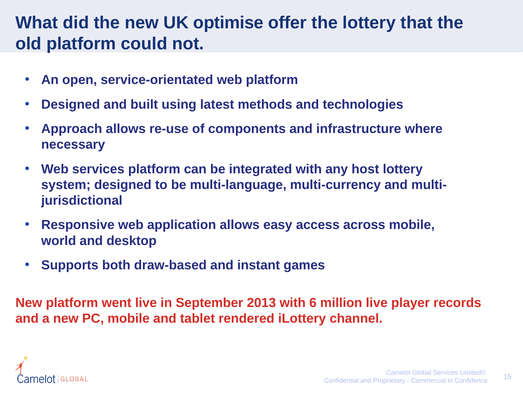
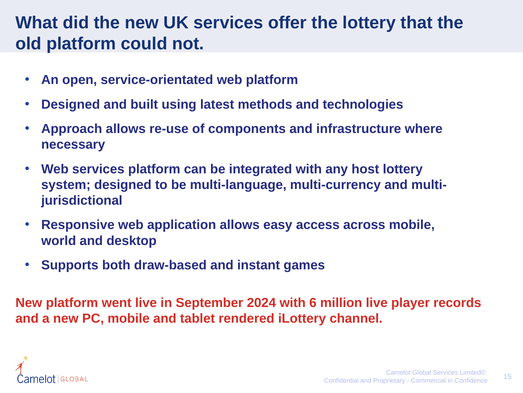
UK optimise: optimise -> services
2013: 2013 -> 2024
